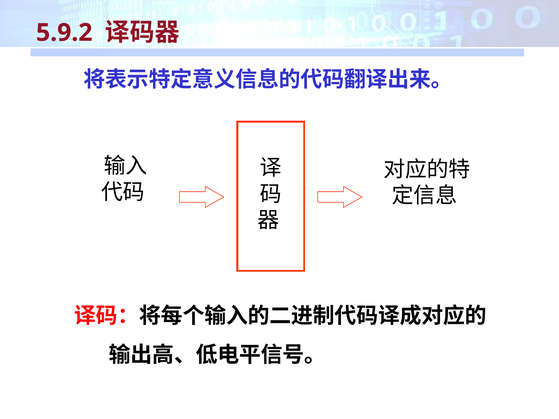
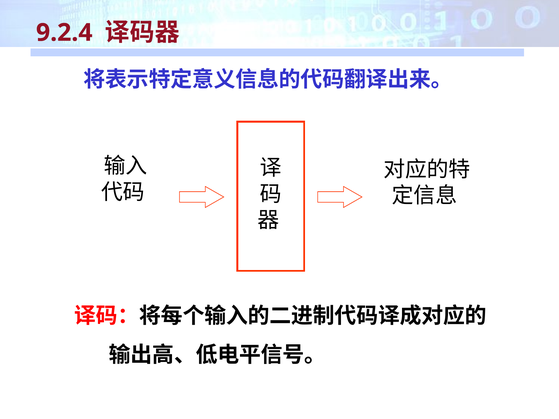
5.9.2: 5.9.2 -> 9.2.4
